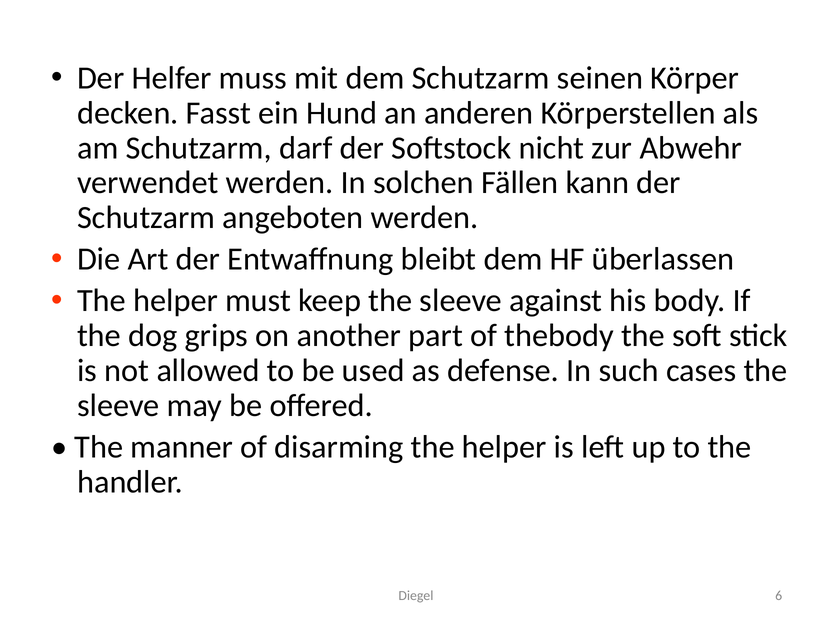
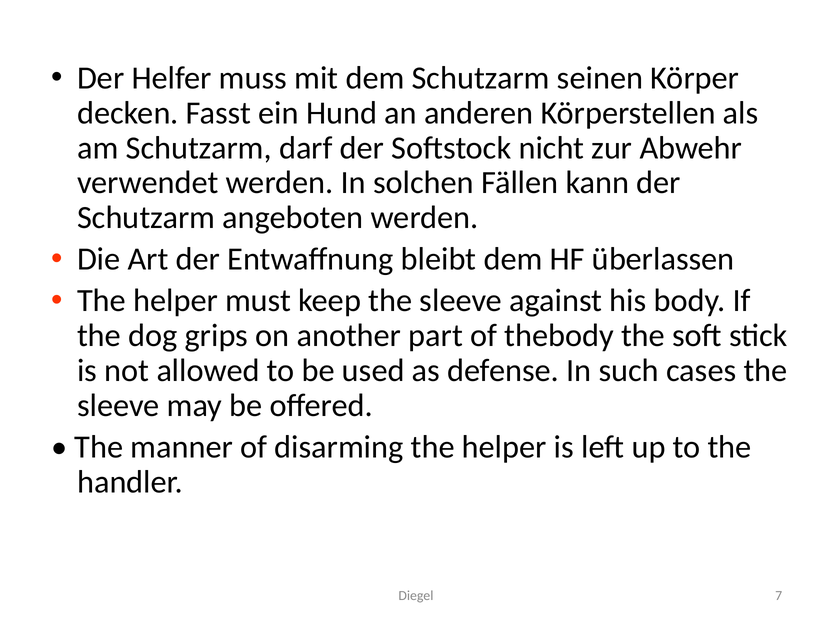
6: 6 -> 7
